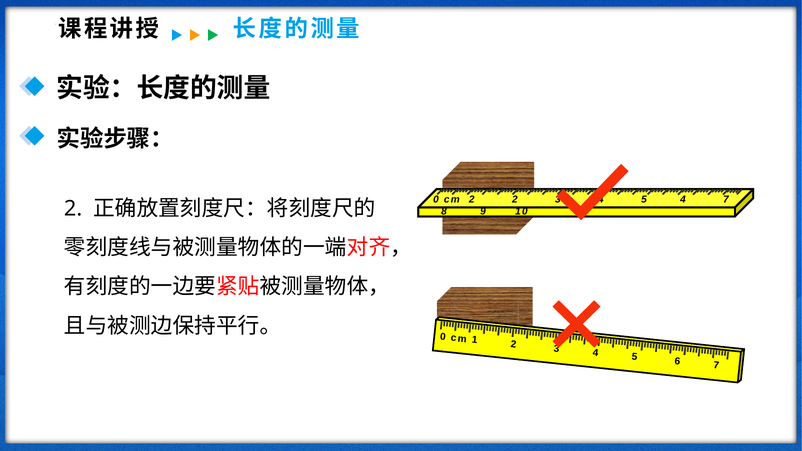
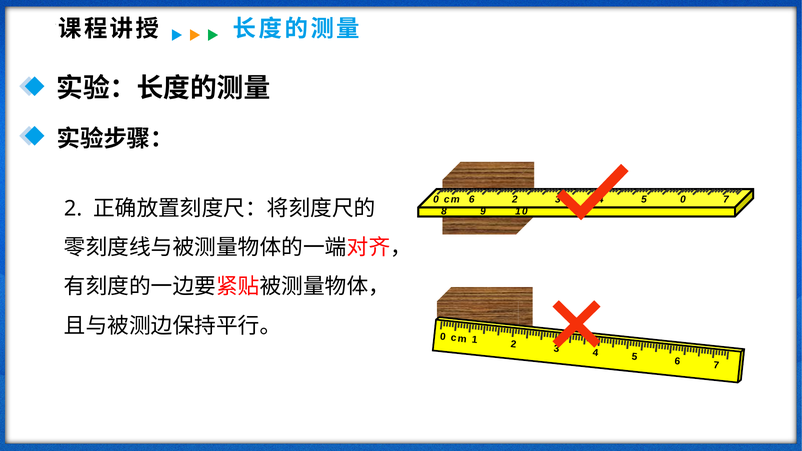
cm 2: 2 -> 6
5 4: 4 -> 0
